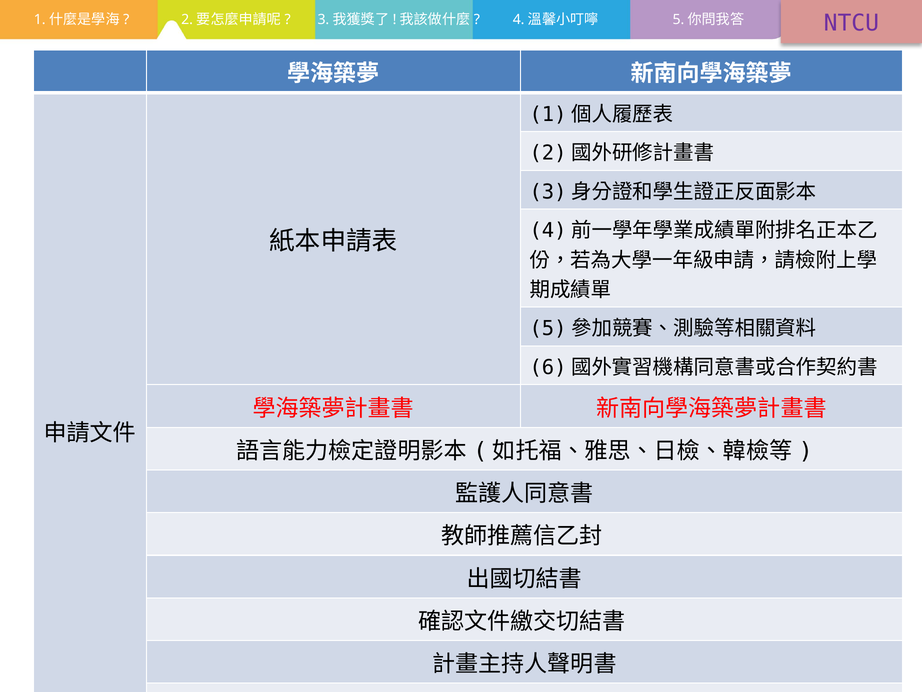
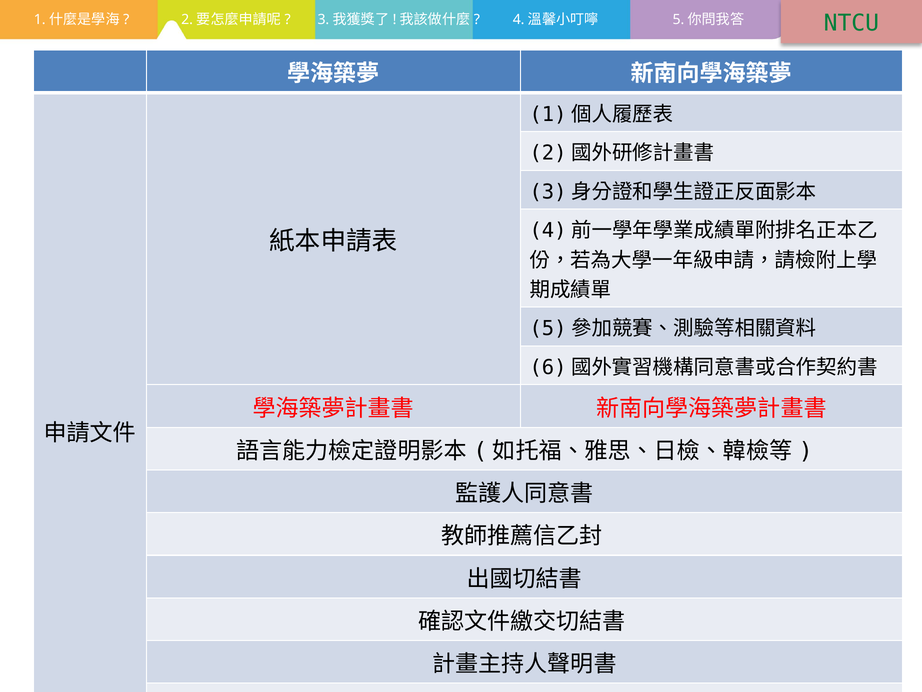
NTCU colour: purple -> green
